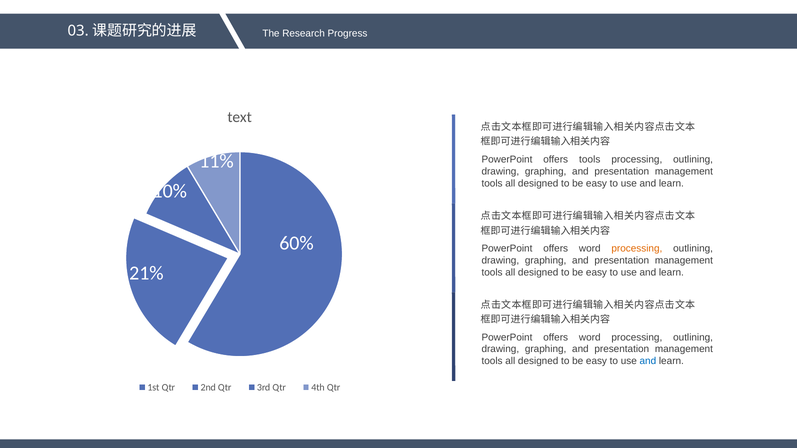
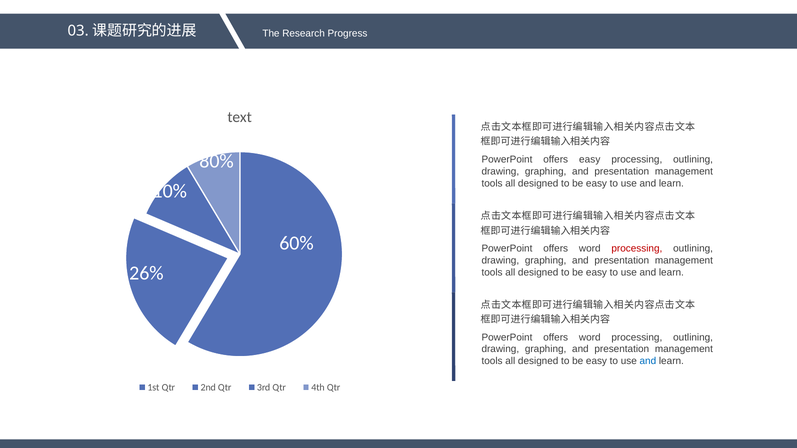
11%: 11% -> 80%
offers tools: tools -> easy
processing at (637, 249) colour: orange -> red
21%: 21% -> 26%
